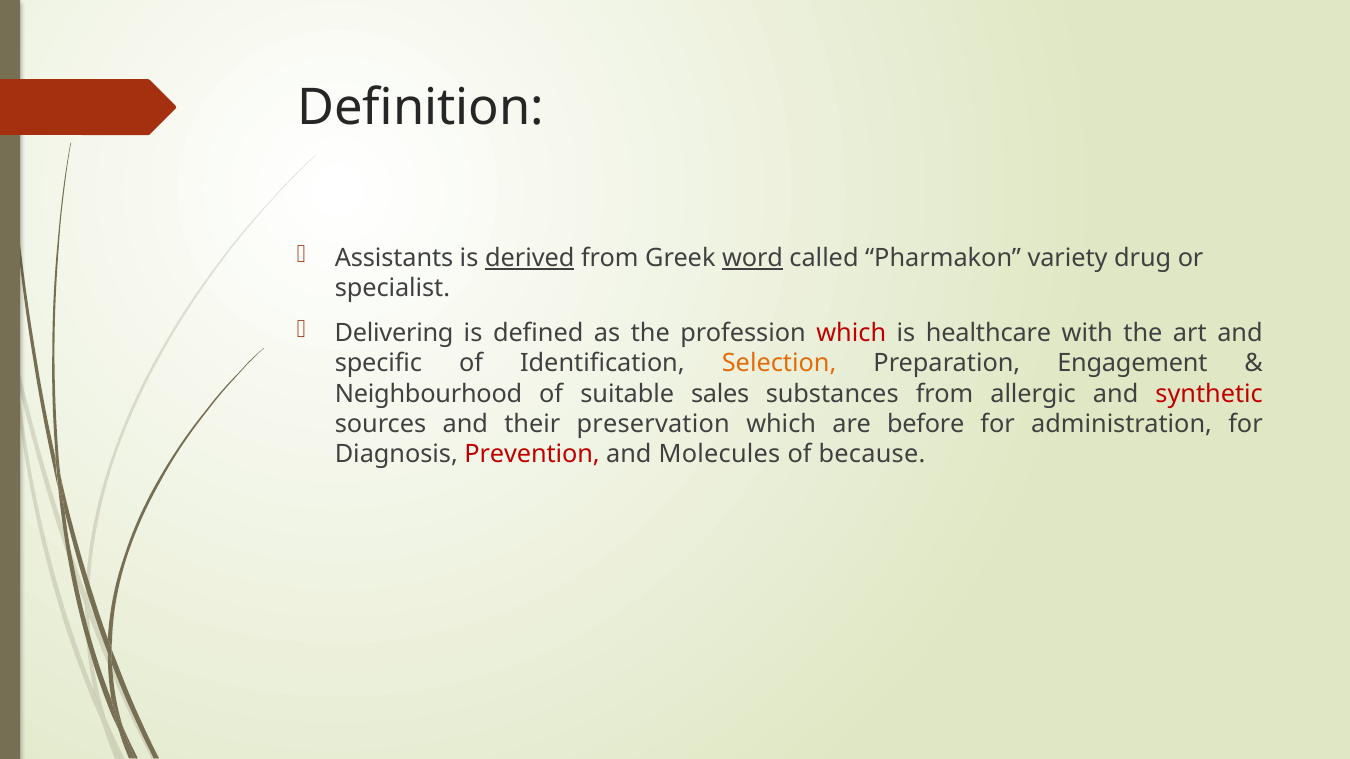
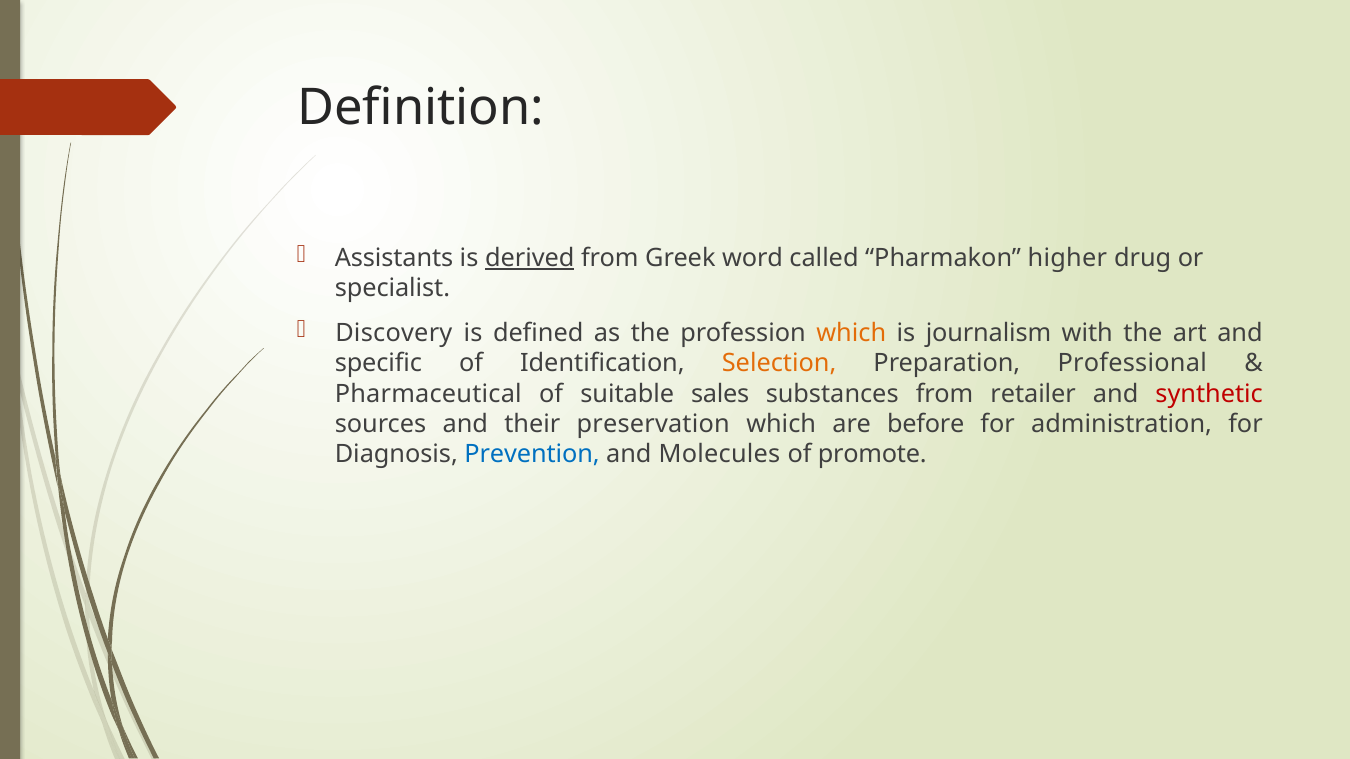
word underline: present -> none
variety: variety -> higher
Delivering: Delivering -> Discovery
which at (851, 333) colour: red -> orange
healthcare: healthcare -> journalism
Engagement: Engagement -> Professional
Neighbourhood: Neighbourhood -> Pharmaceutical
allergic: allergic -> retailer
Prevention colour: red -> blue
because: because -> promote
